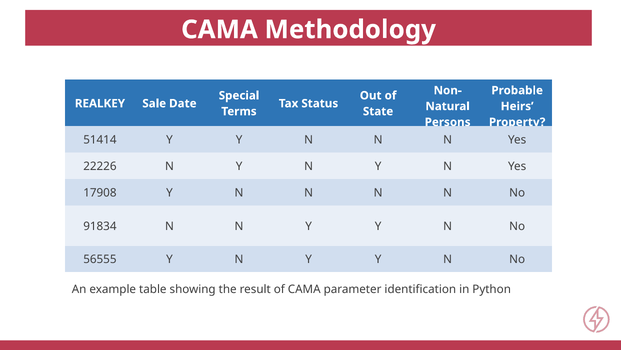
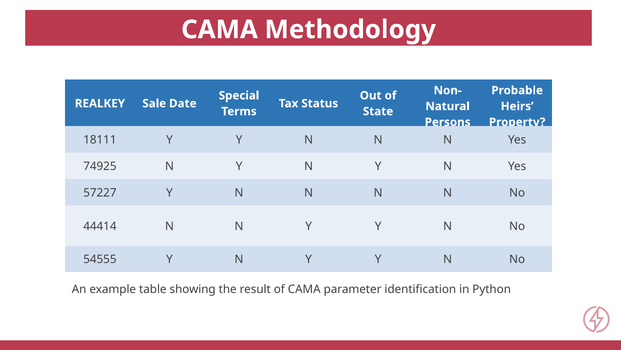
51414: 51414 -> 18111
22226: 22226 -> 74925
17908: 17908 -> 57227
91834: 91834 -> 44414
56555: 56555 -> 54555
